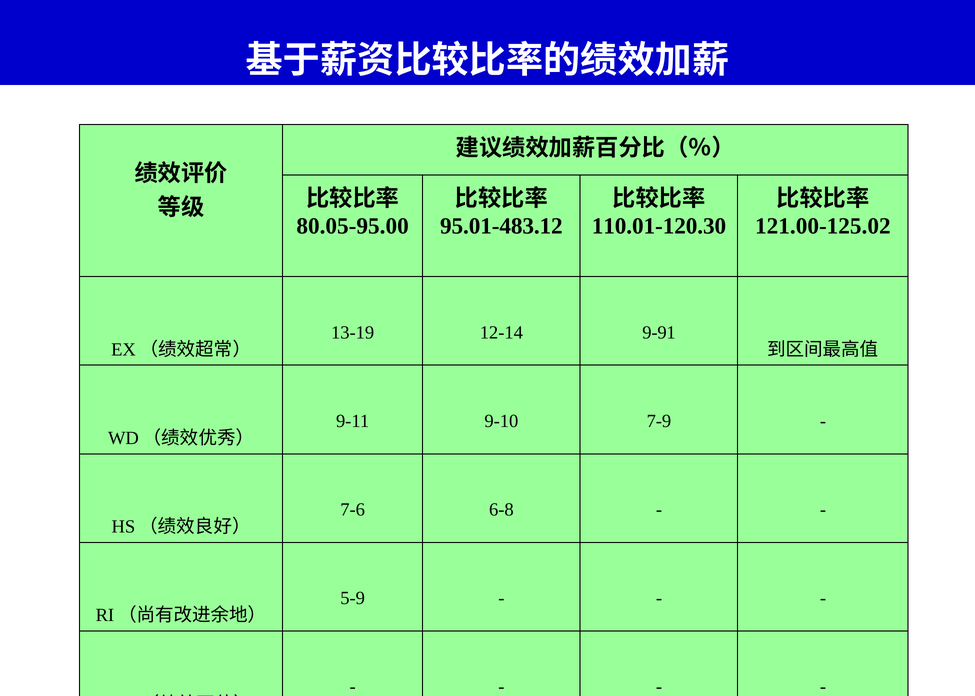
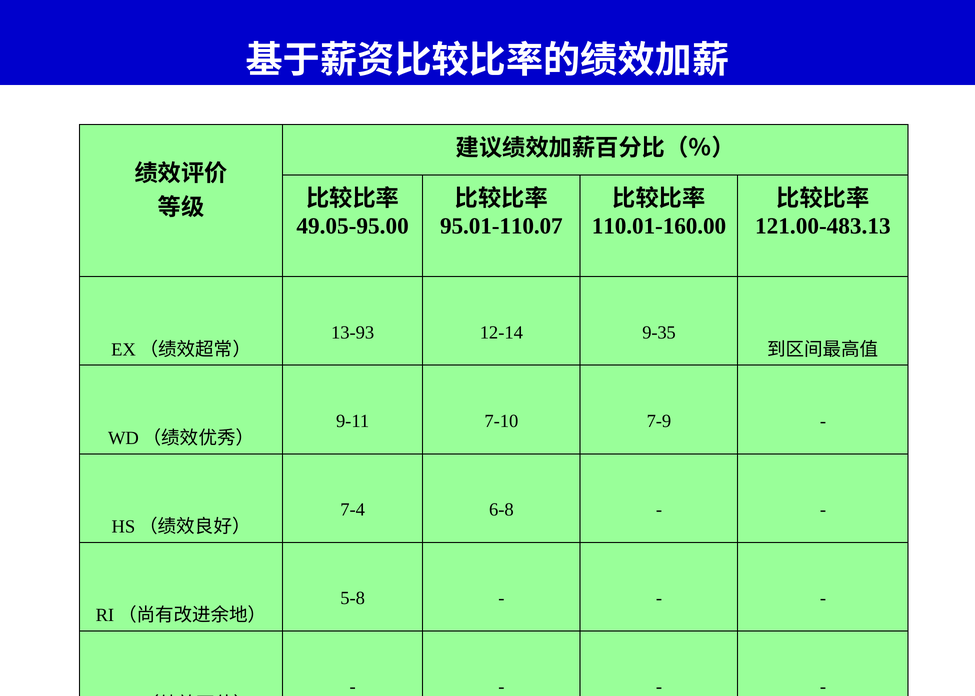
80.05-95.00: 80.05-95.00 -> 49.05-95.00
95.01-483.12: 95.01-483.12 -> 95.01-110.07
110.01-120.30: 110.01-120.30 -> 110.01-160.00
121.00-125.02: 121.00-125.02 -> 121.00-483.13
13-19: 13-19 -> 13-93
9-91: 9-91 -> 9-35
9-10: 9-10 -> 7-10
7-6: 7-6 -> 7-4
5-9: 5-9 -> 5-8
